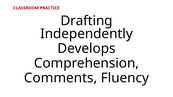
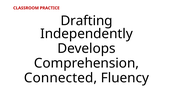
Comments: Comments -> Connected
